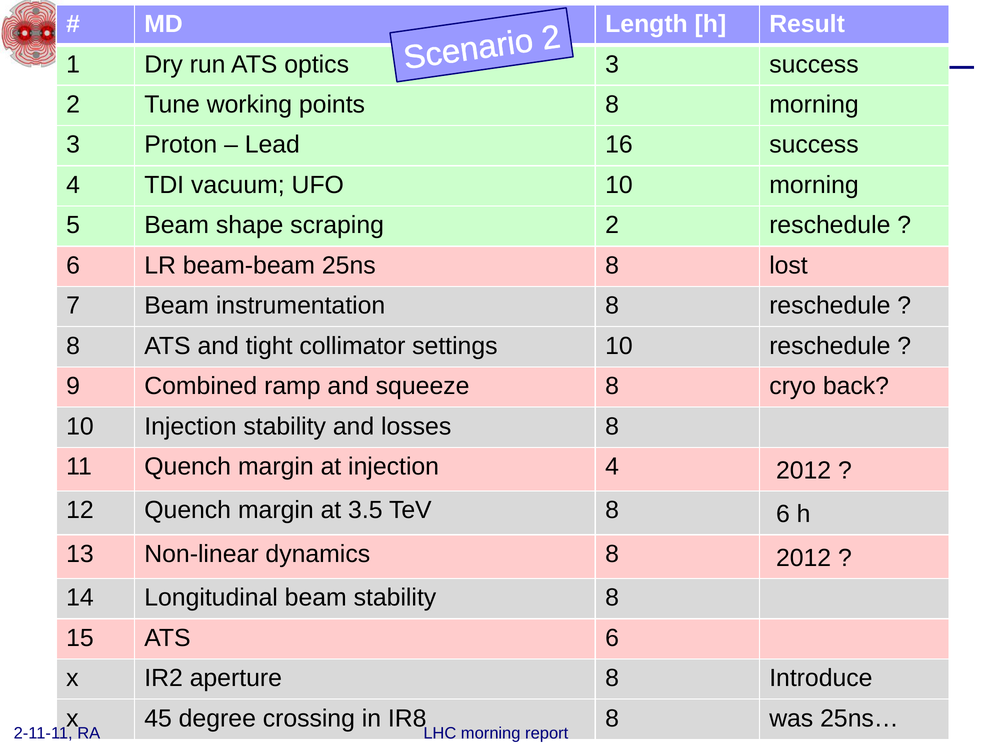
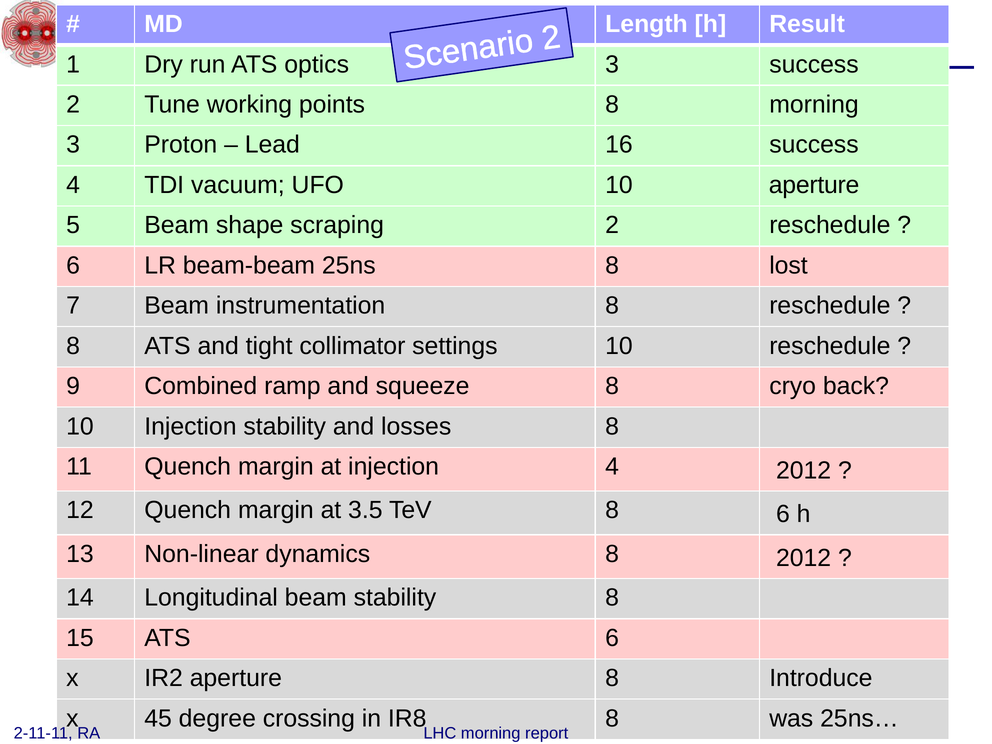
10 morning: morning -> aperture
